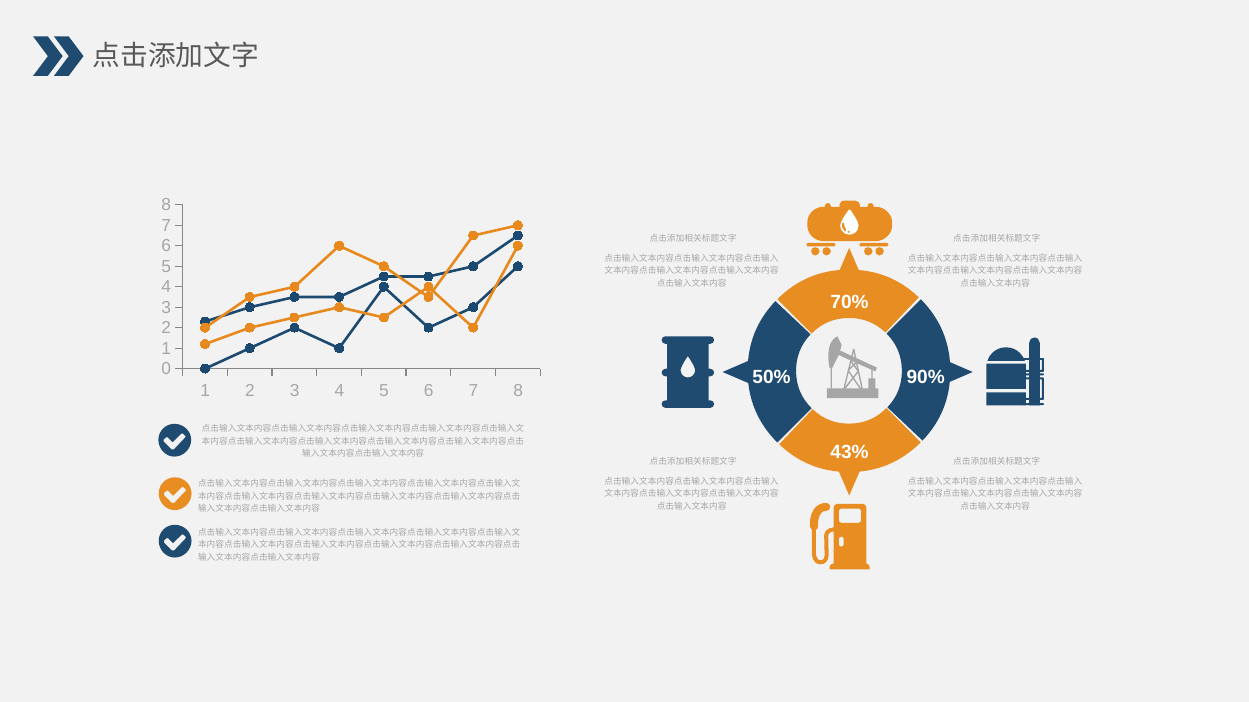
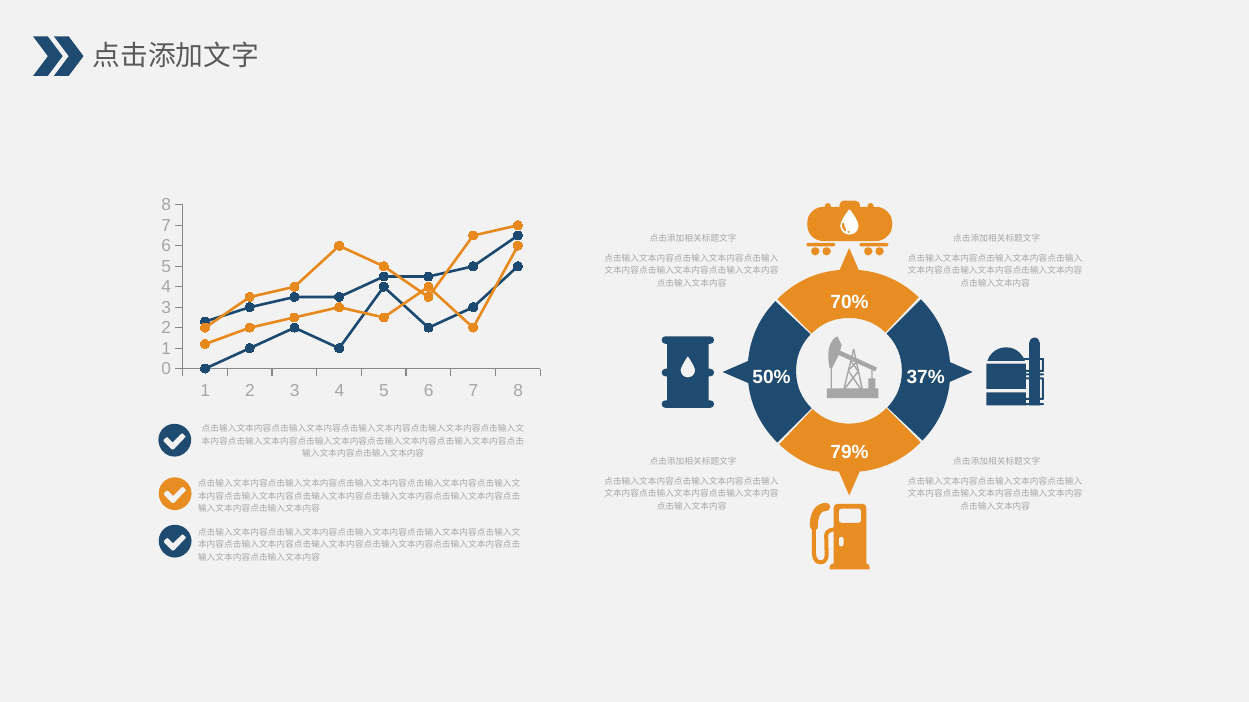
90%: 90% -> 37%
43%: 43% -> 79%
